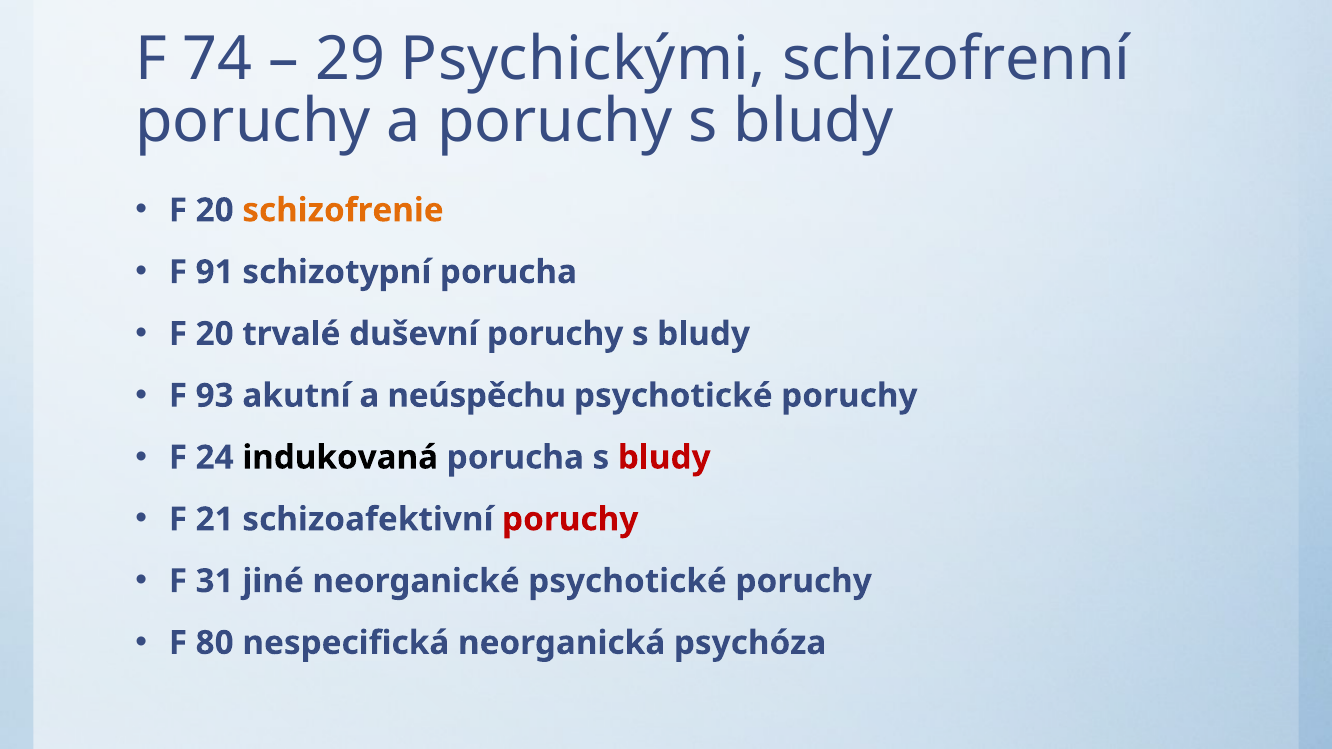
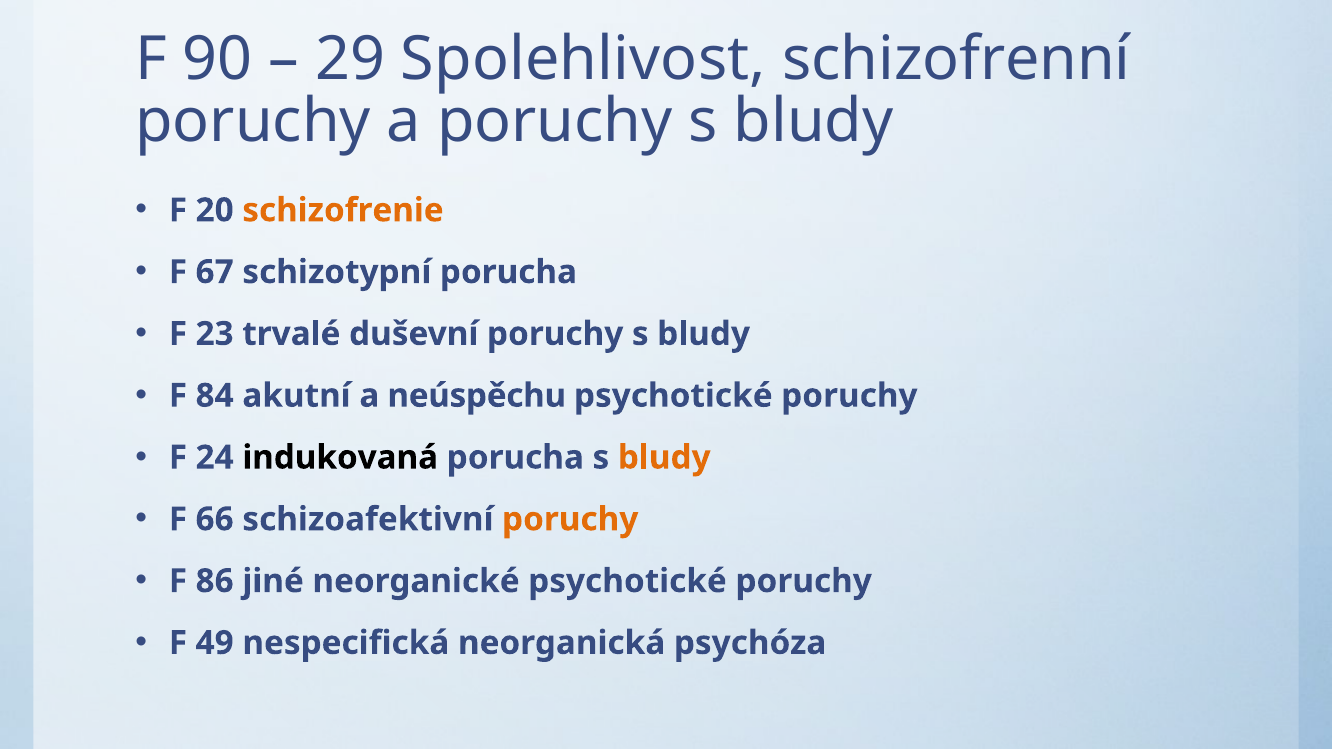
74: 74 -> 90
Psychickými: Psychickými -> Spolehlivost
91: 91 -> 67
20 at (215, 334): 20 -> 23
93: 93 -> 84
bludy at (664, 458) colour: red -> orange
21: 21 -> 66
poruchy at (570, 520) colour: red -> orange
31: 31 -> 86
80: 80 -> 49
